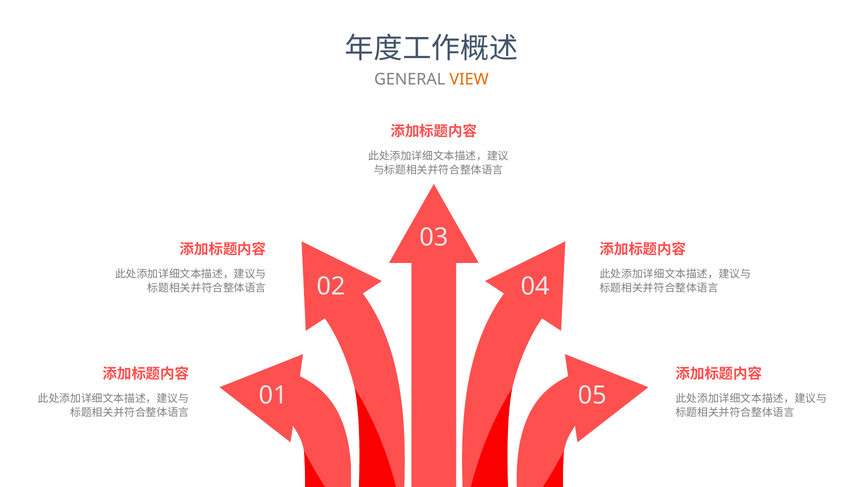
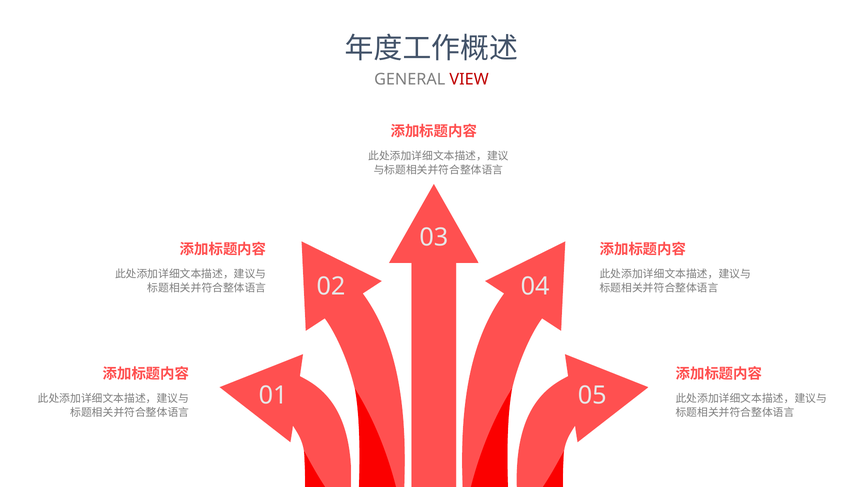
VIEW colour: orange -> red
